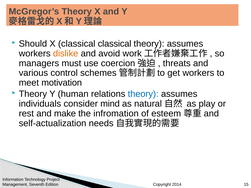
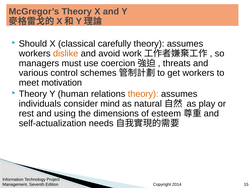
classical classical: classical -> carefully
theory at (143, 94) colour: blue -> orange
make: make -> using
infromation: infromation -> dimensions
